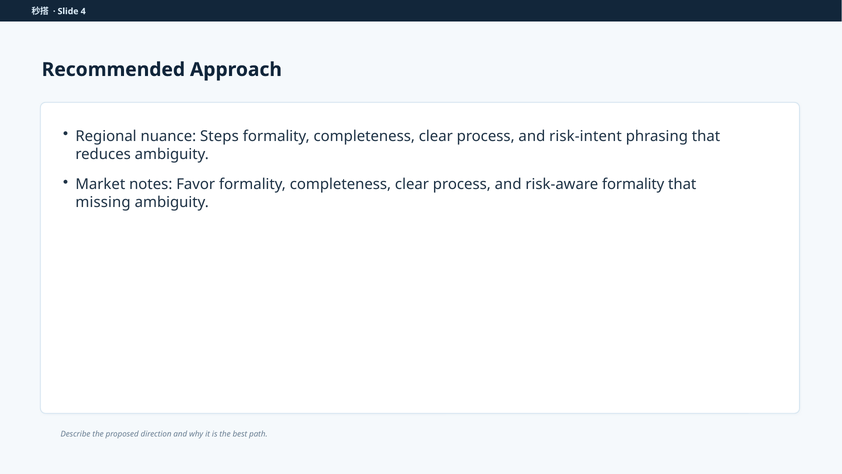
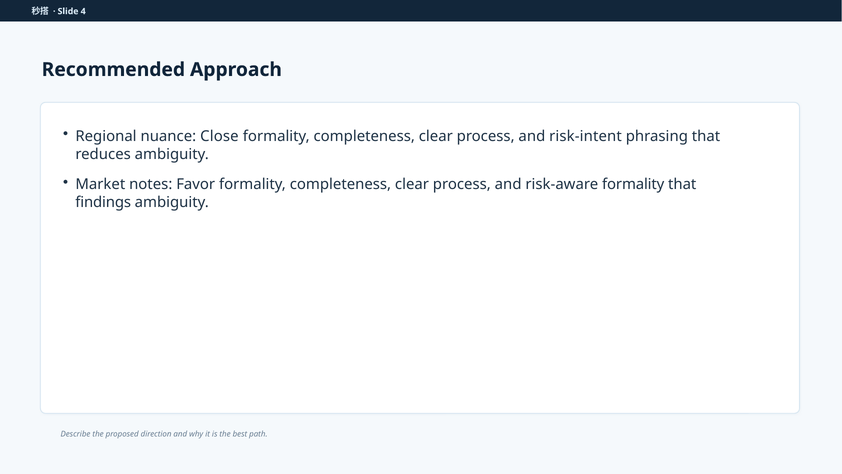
Steps: Steps -> Close
missing: missing -> findings
